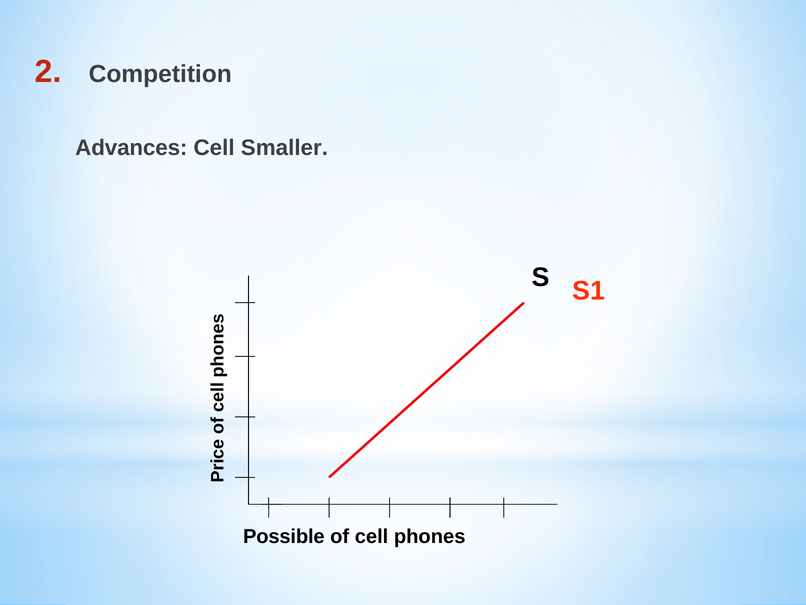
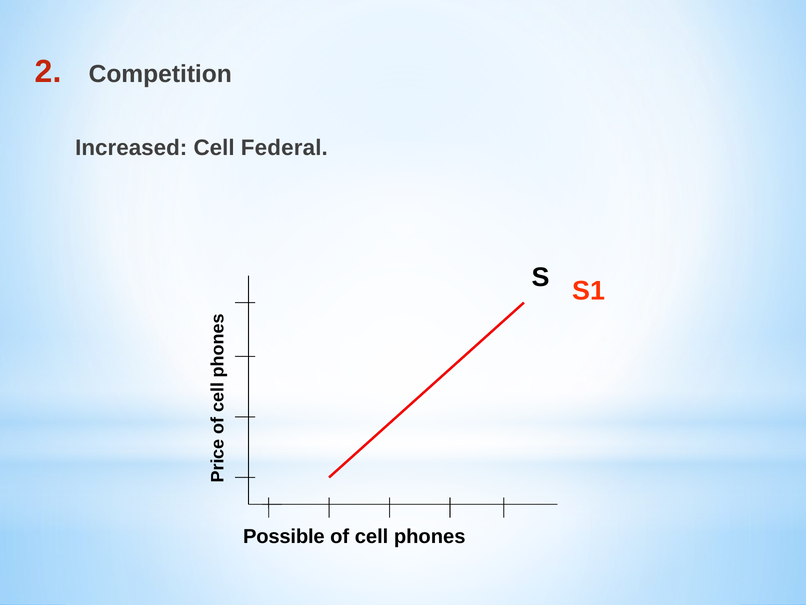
Advances: Advances -> Increased
Smaller: Smaller -> Federal
